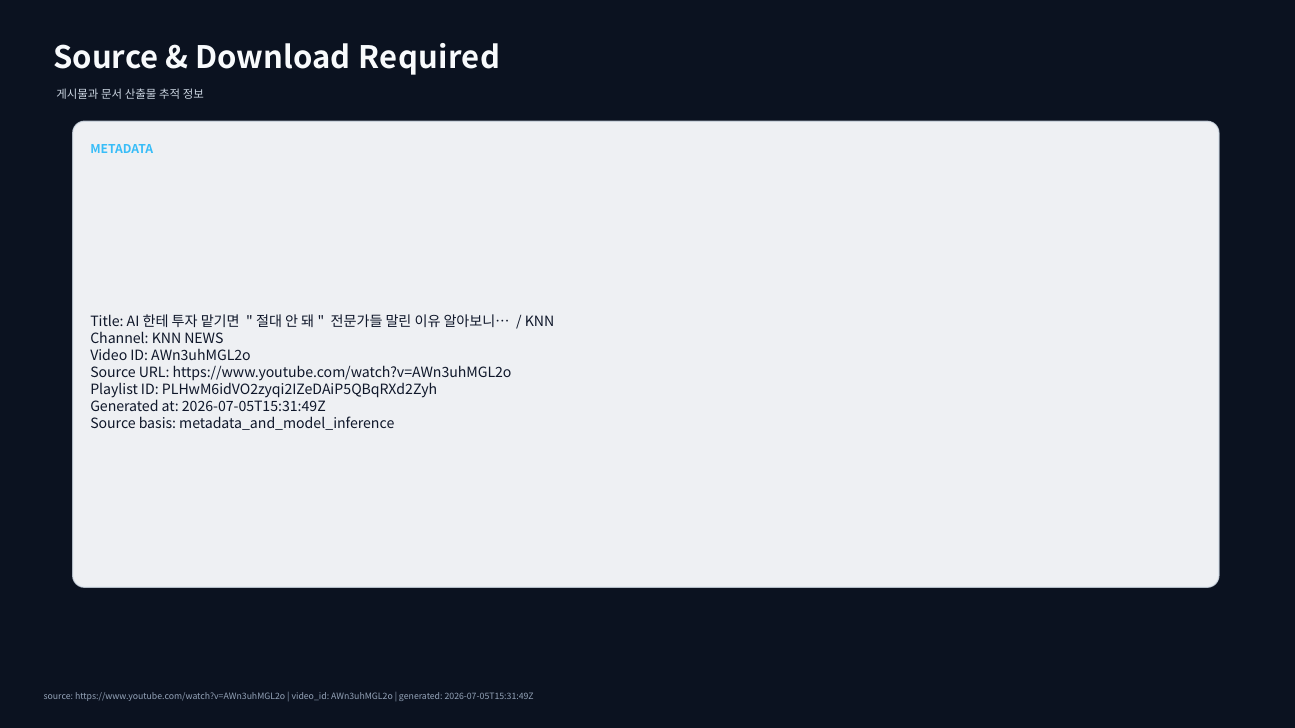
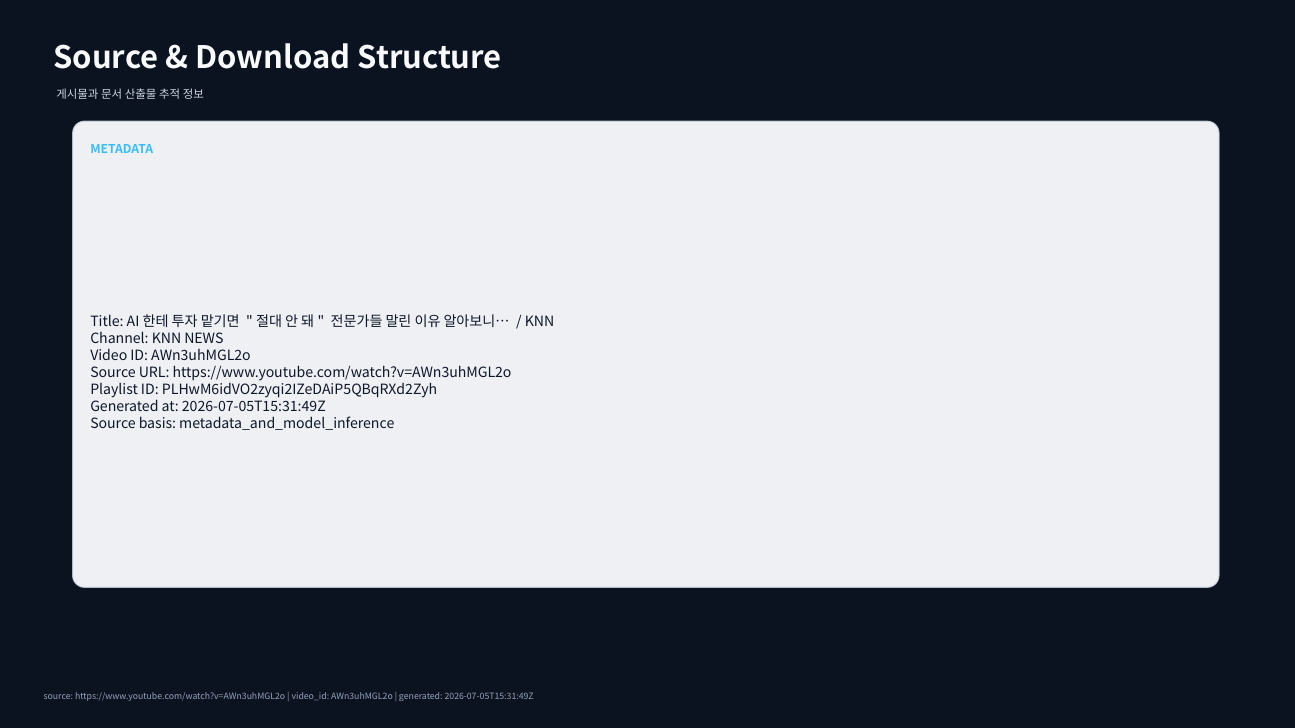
Required: Required -> Structure
